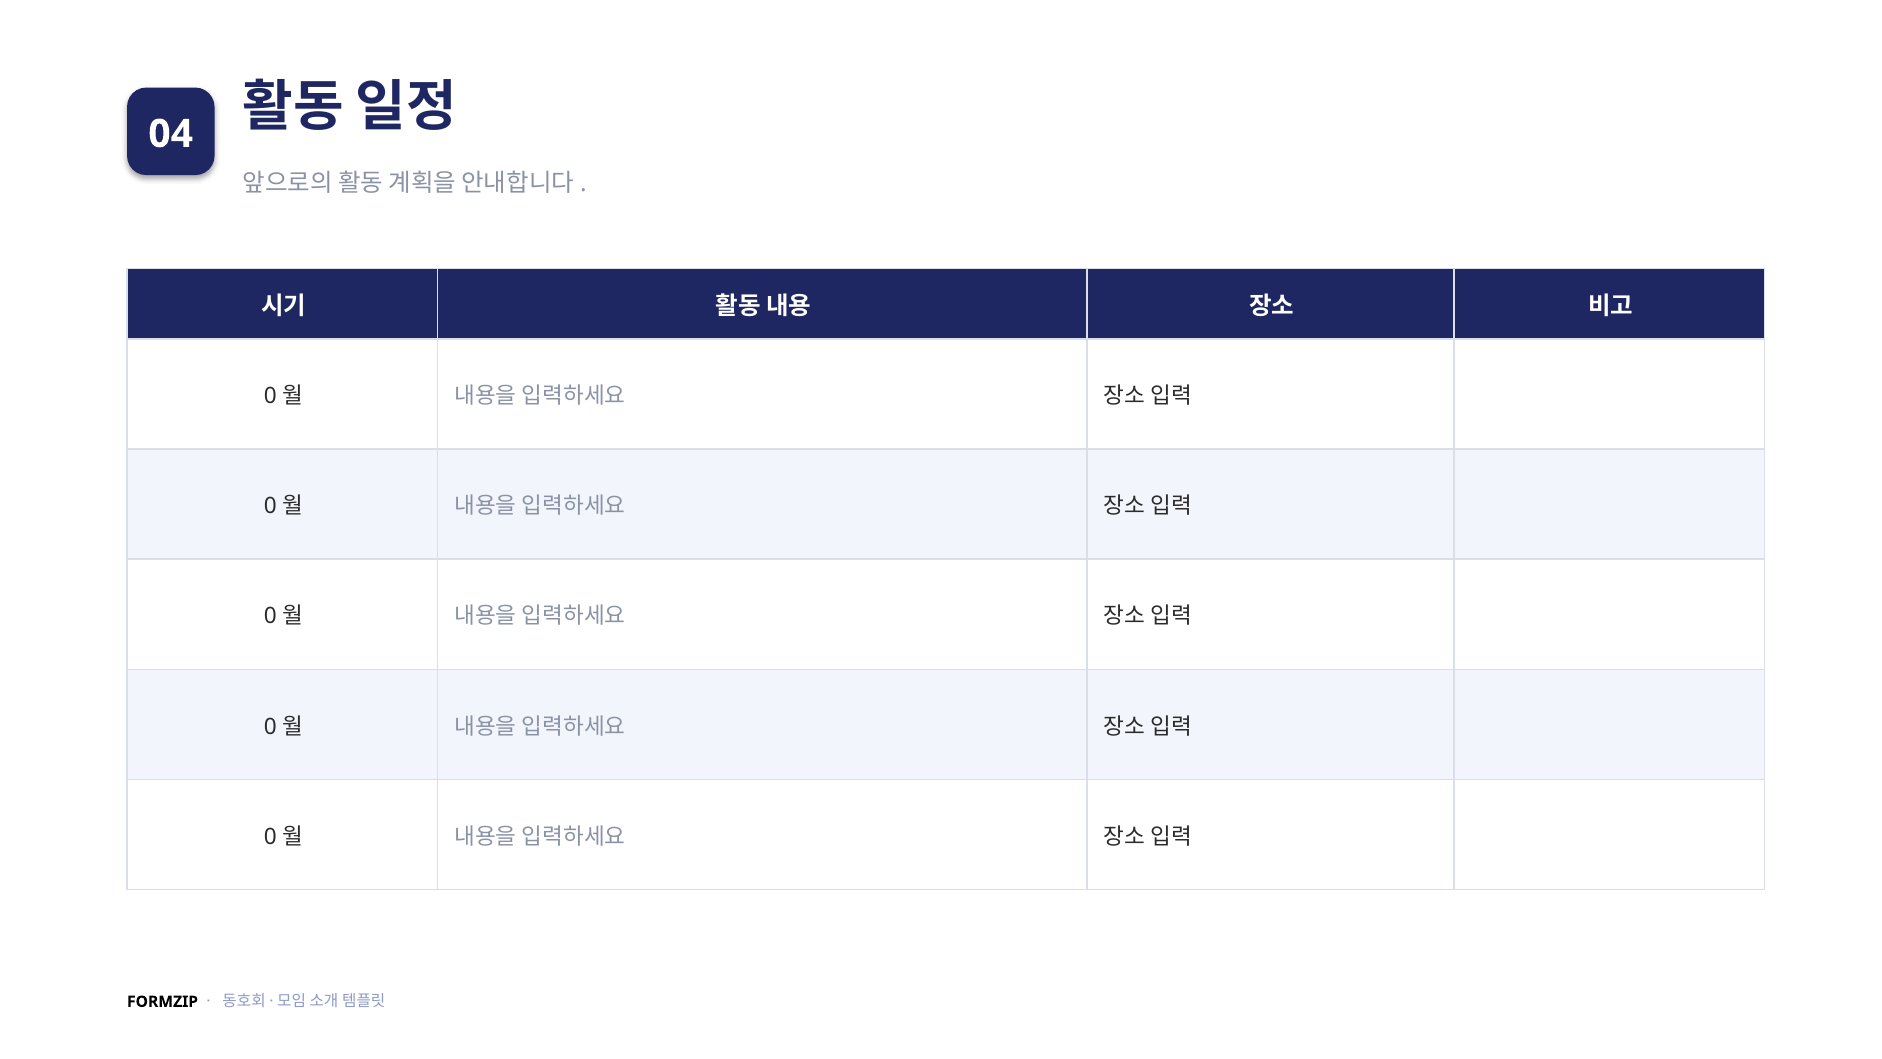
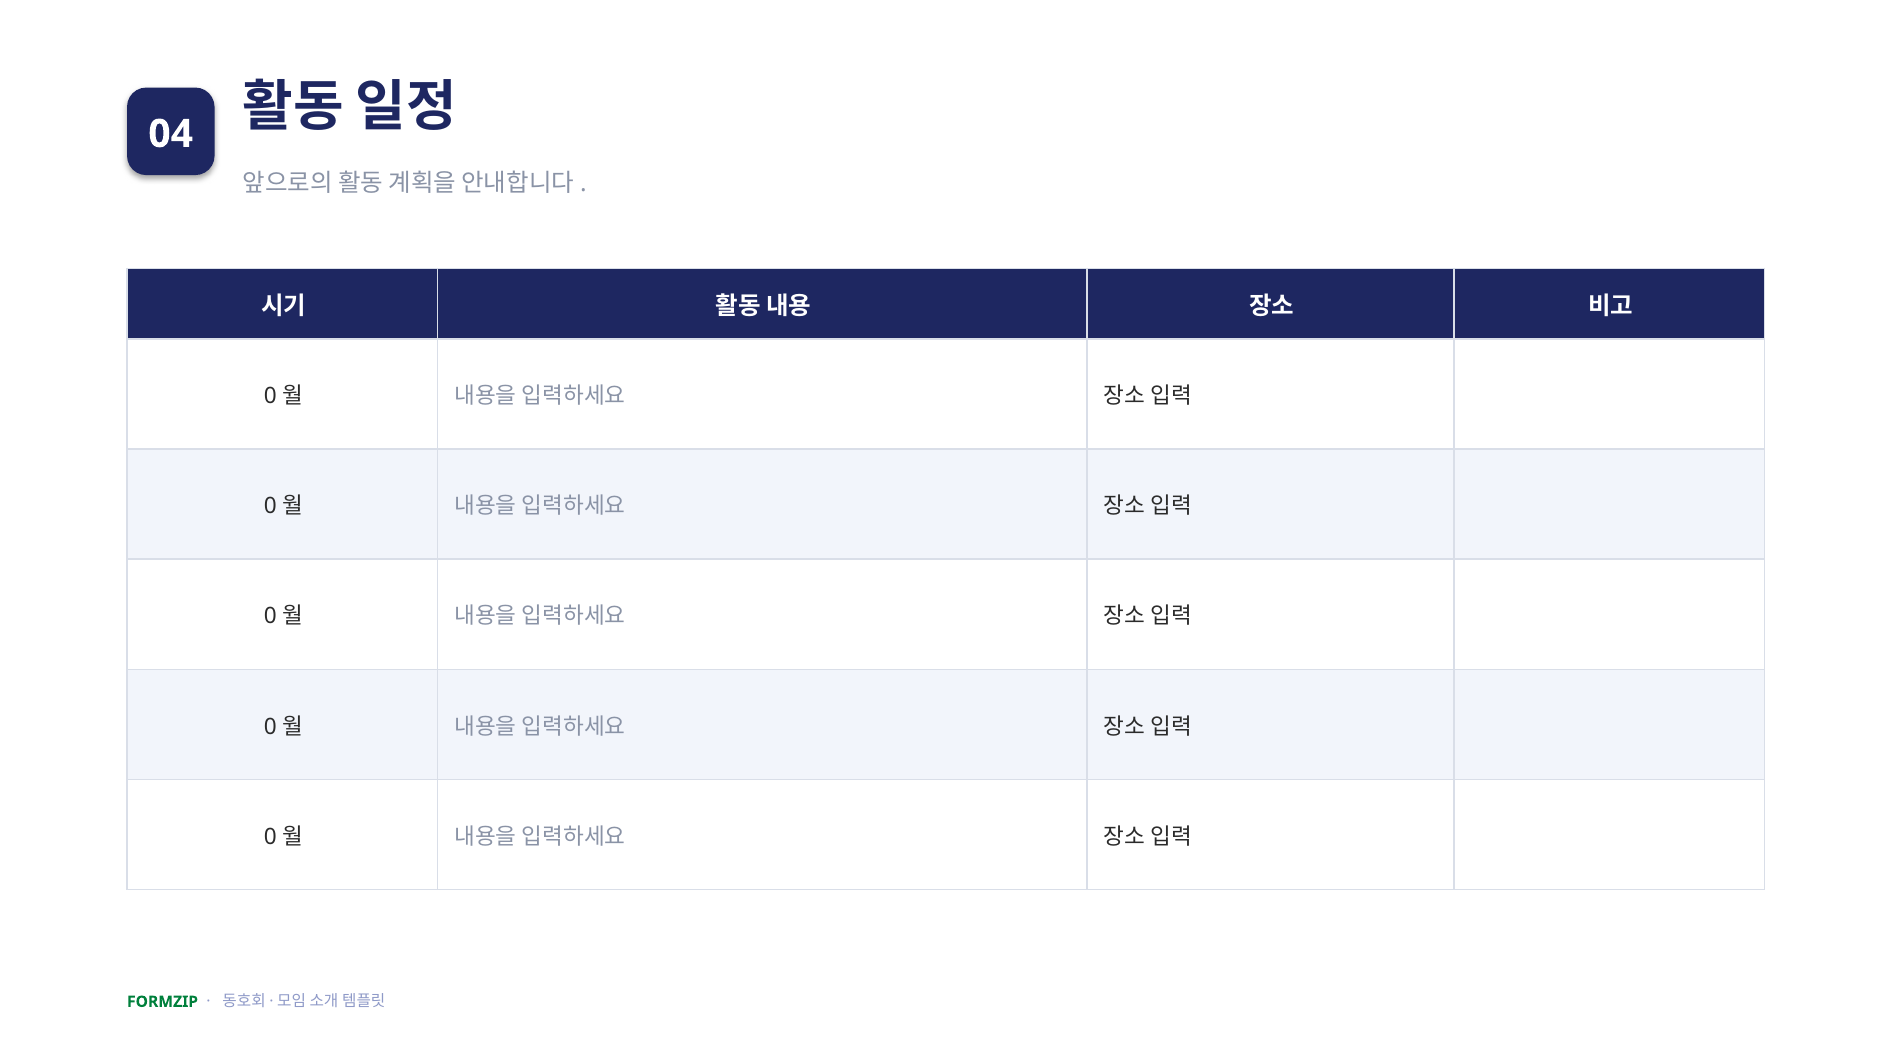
FORMZIP colour: black -> green
